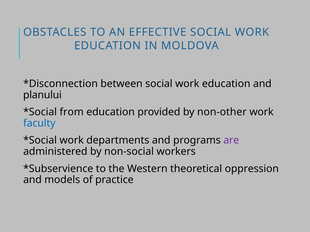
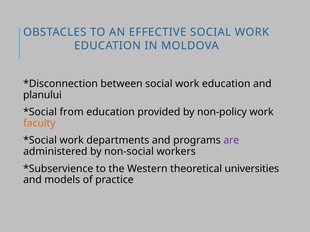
non-other: non-other -> non-policy
faculty colour: blue -> orange
oppression: oppression -> universities
